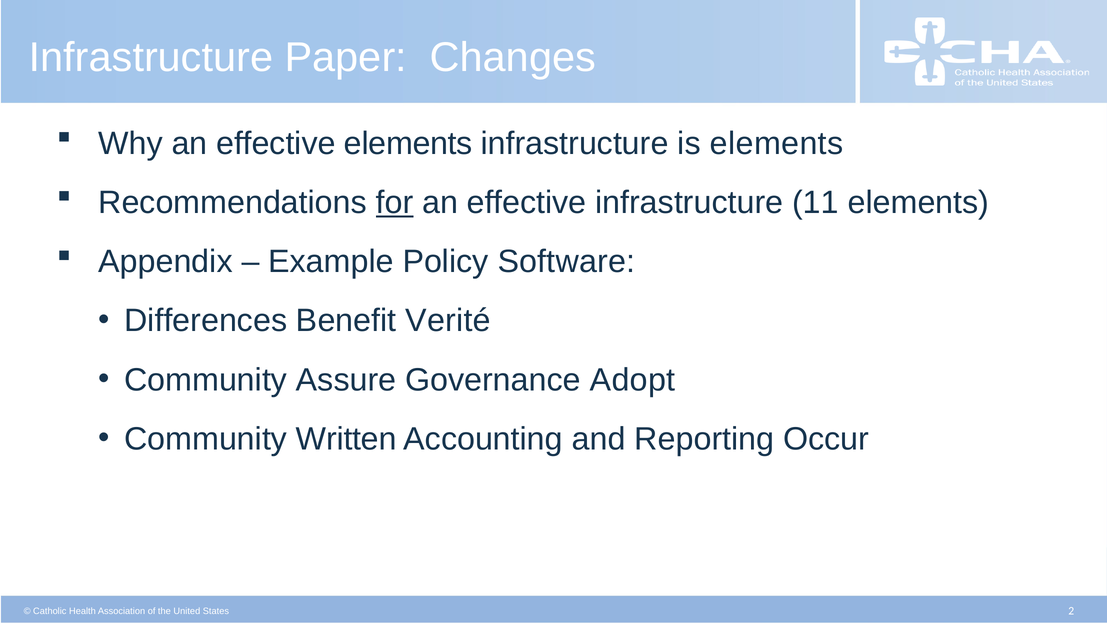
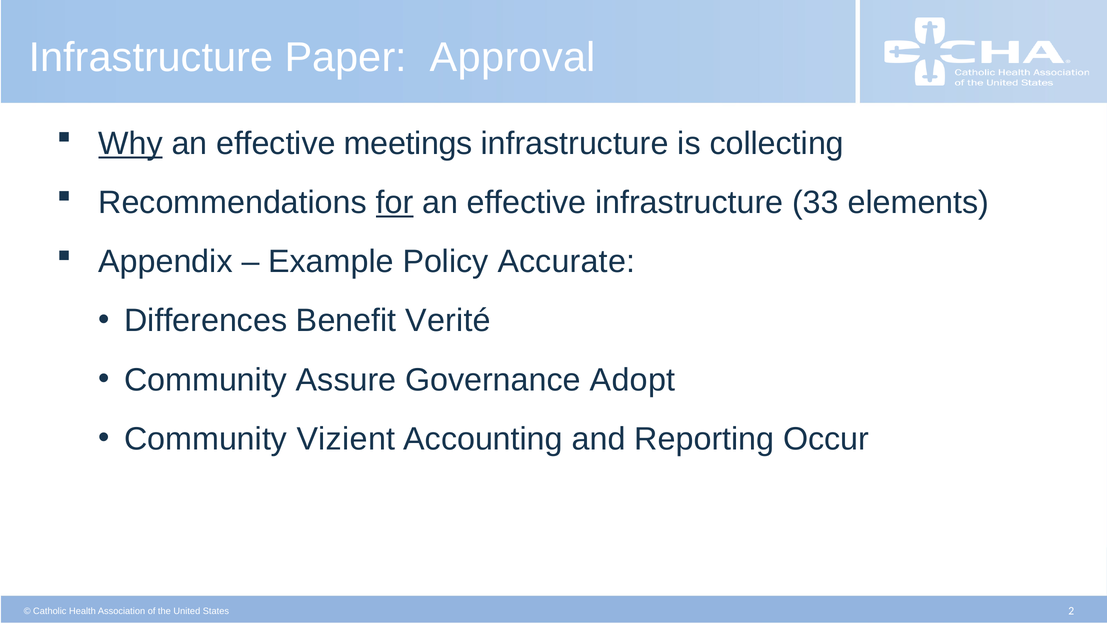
Changes: Changes -> Approval
Why underline: none -> present
effective elements: elements -> meetings
is elements: elements -> collecting
11: 11 -> 33
Software: Software -> Accurate
Written: Written -> Vizient
